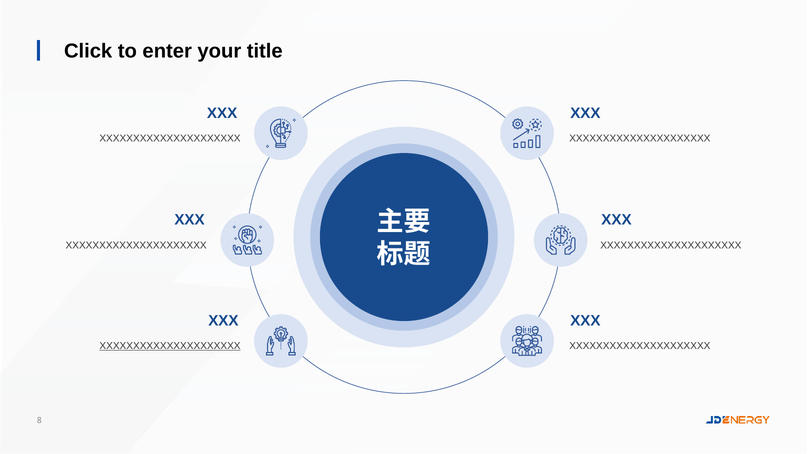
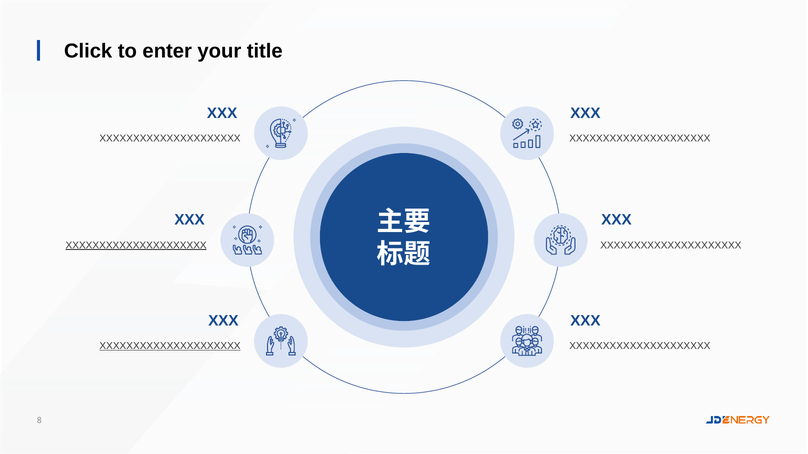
XXXXXXXXXXXXXXXXXXXXX at (136, 245) underline: none -> present
